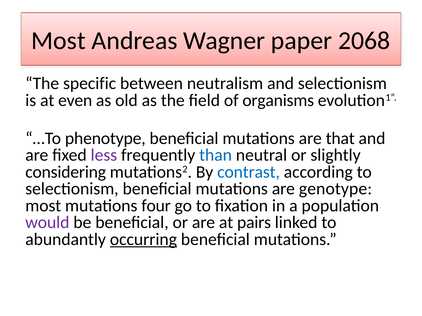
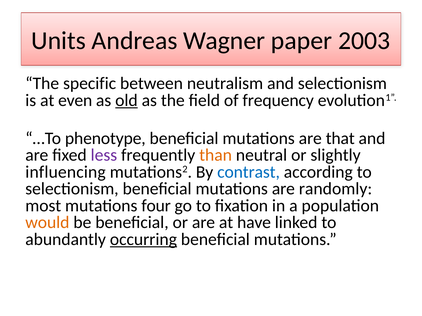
Most at (58, 41): Most -> Units
2068: 2068 -> 2003
old underline: none -> present
organisms: organisms -> frequency
than colour: blue -> orange
considering: considering -> influencing
genotype: genotype -> randomly
would colour: purple -> orange
pairs: pairs -> have
